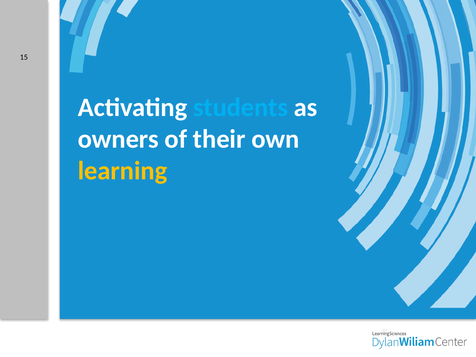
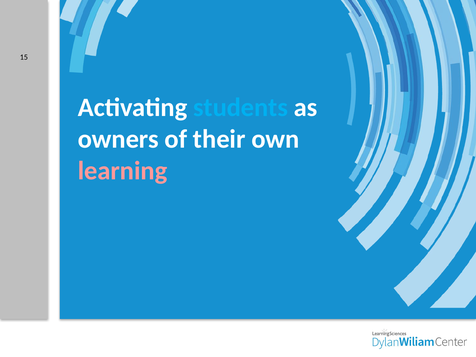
learning colour: yellow -> pink
